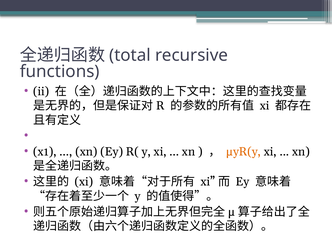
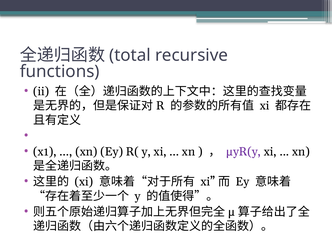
μyR(y colour: orange -> purple
